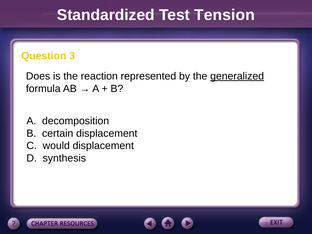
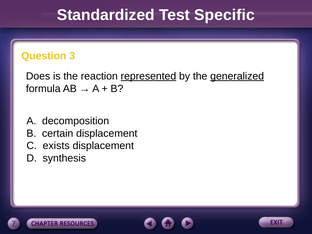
Tension: Tension -> Specific
represented underline: none -> present
would: would -> exists
